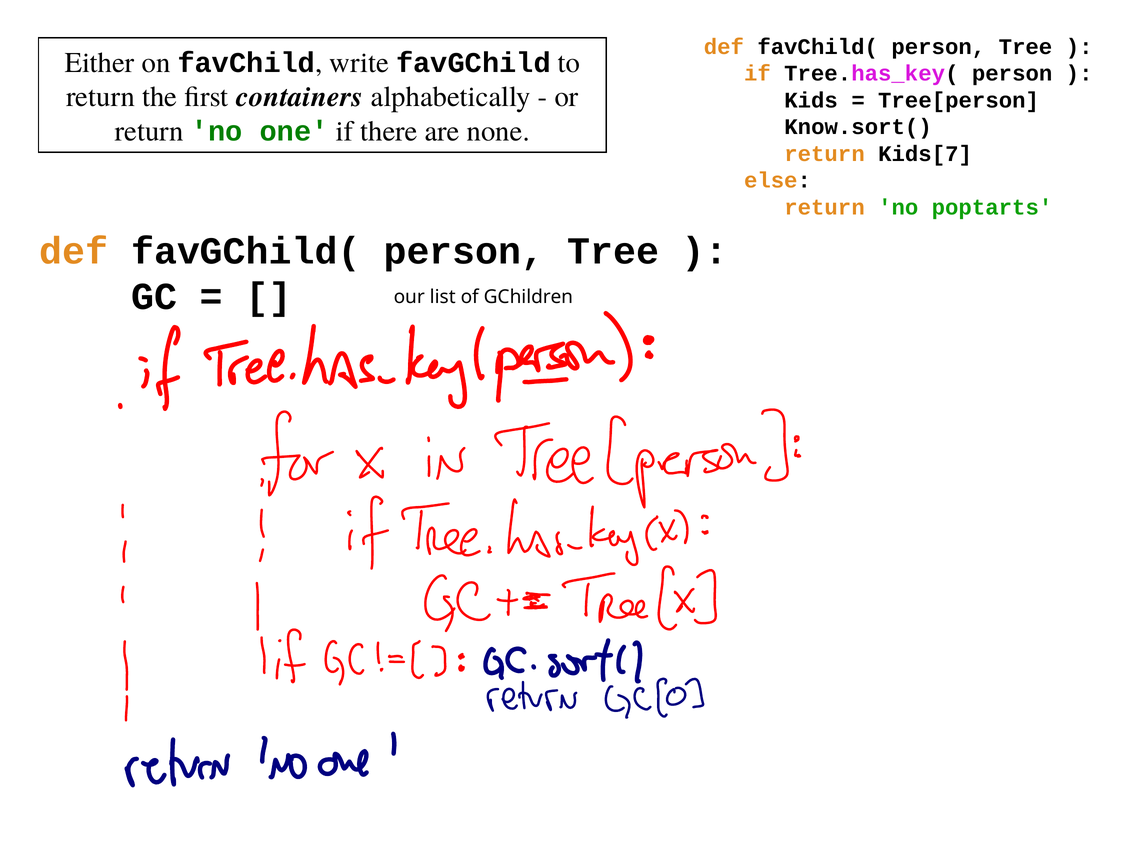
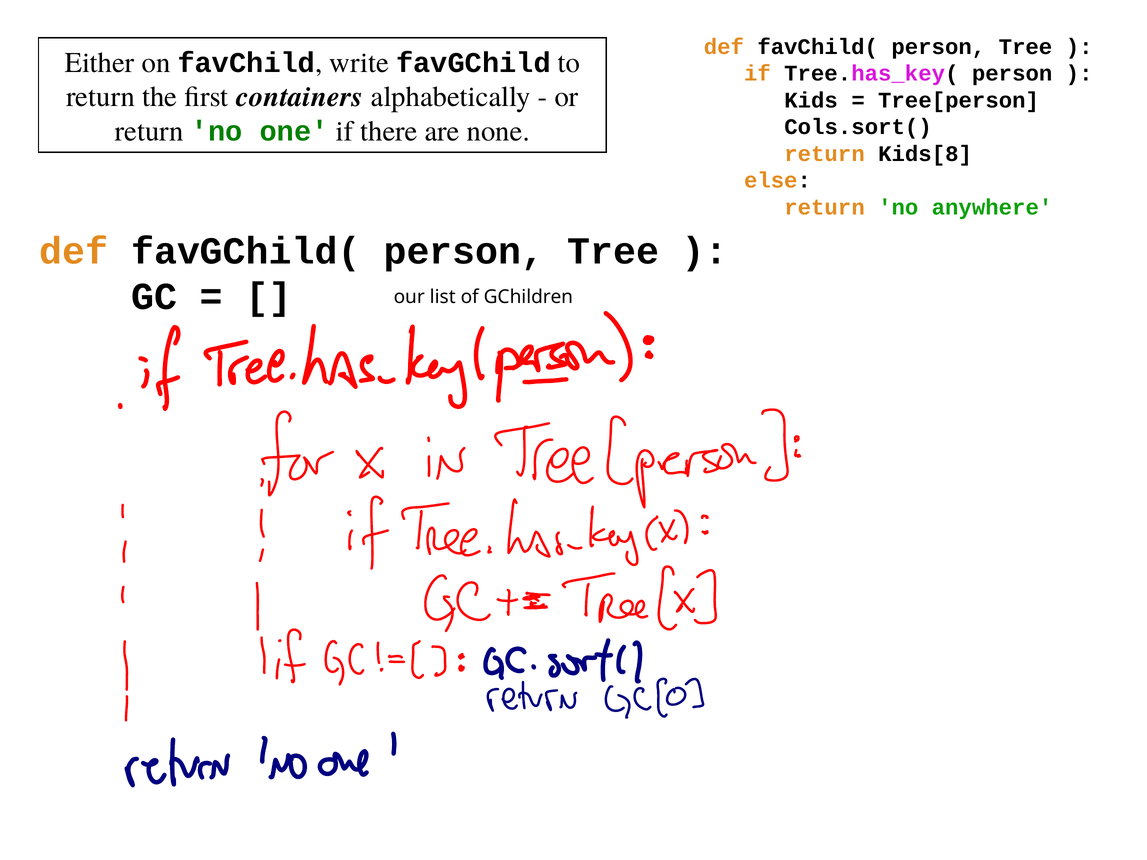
Know.sort(: Know.sort( -> Cols.sort(
Kids[7: Kids[7 -> Kids[8
poptarts: poptarts -> anywhere
